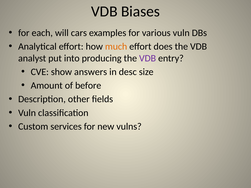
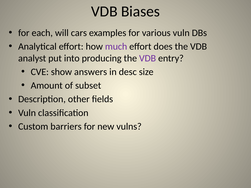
much colour: orange -> purple
before: before -> subset
services: services -> barriers
